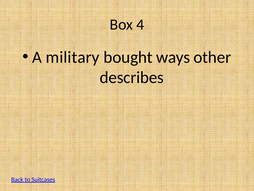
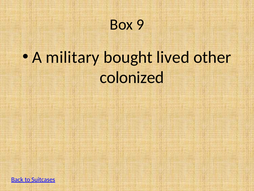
4: 4 -> 9
ways: ways -> lived
describes: describes -> colonized
